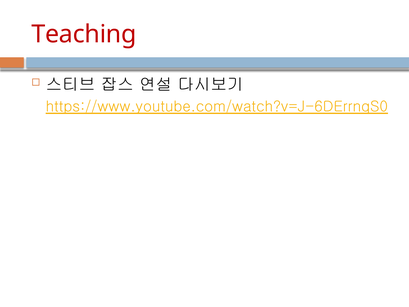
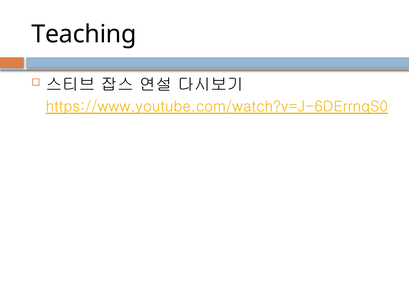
Teaching colour: red -> black
